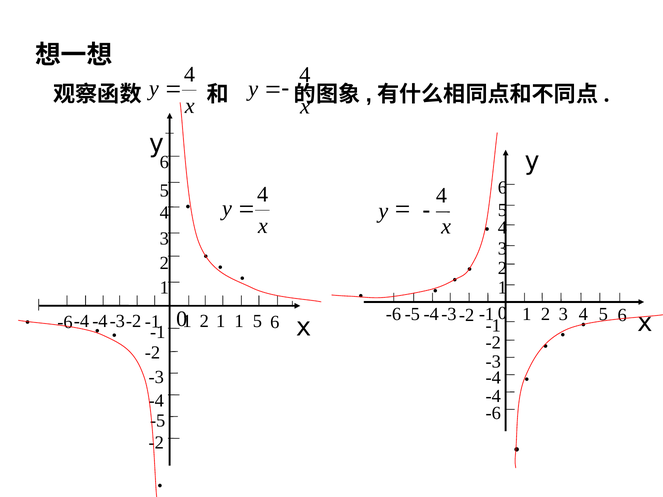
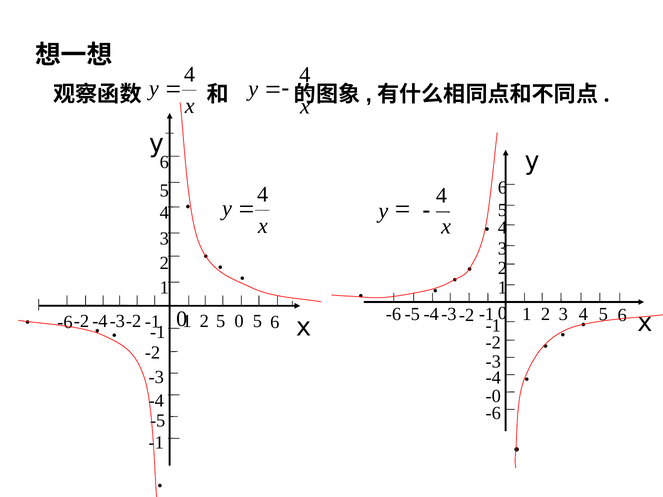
-4 at (82, 321): -4 -> -2
1 at (221, 321): 1 -> 5
2 1: 1 -> 0
-4 at (493, 396): -4 -> -0
-2 at (156, 443): -2 -> -1
